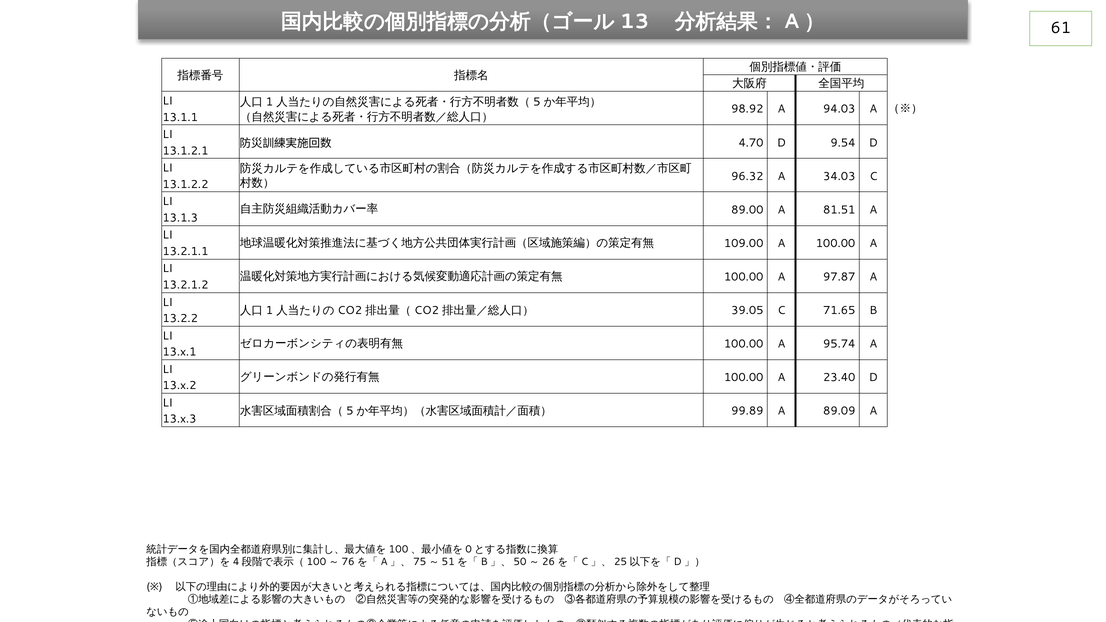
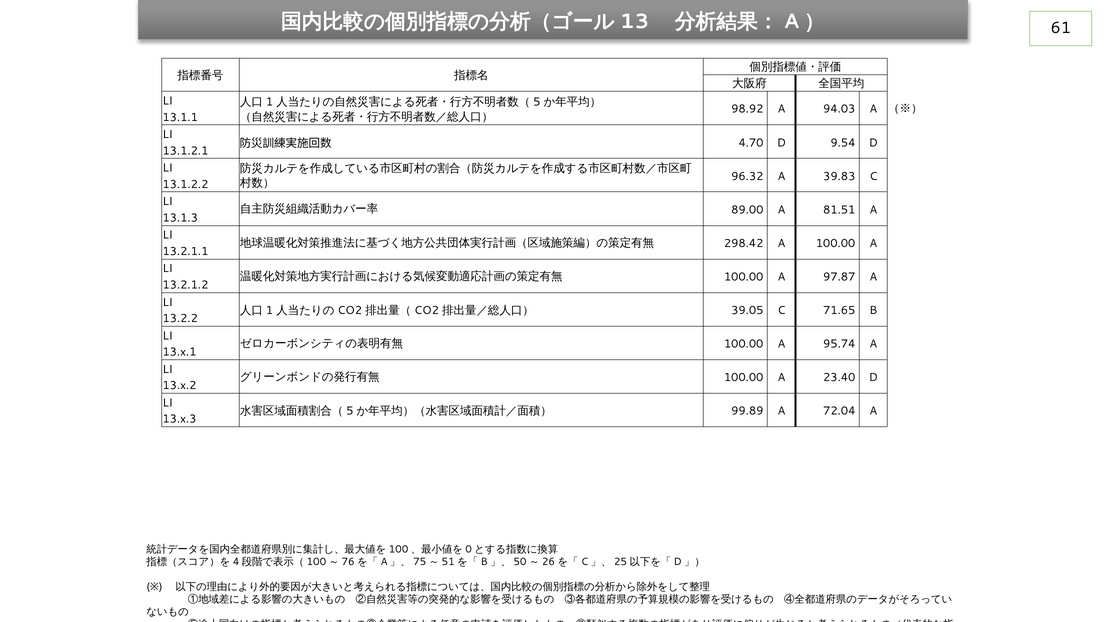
34.03: 34.03 -> 39.83
109.00: 109.00 -> 298.42
89.09: 89.09 -> 72.04
